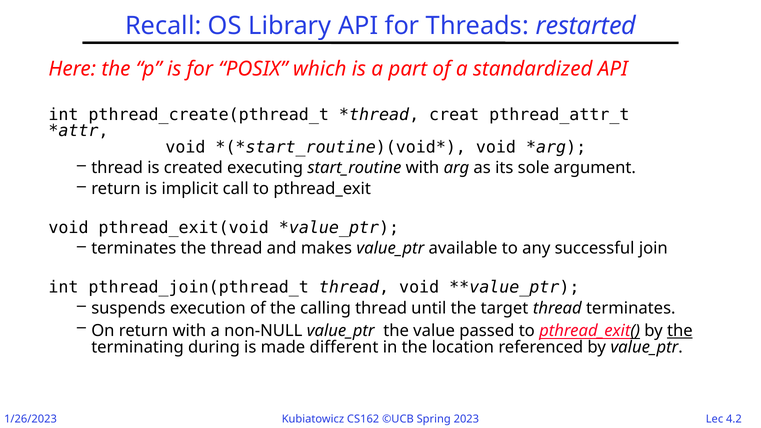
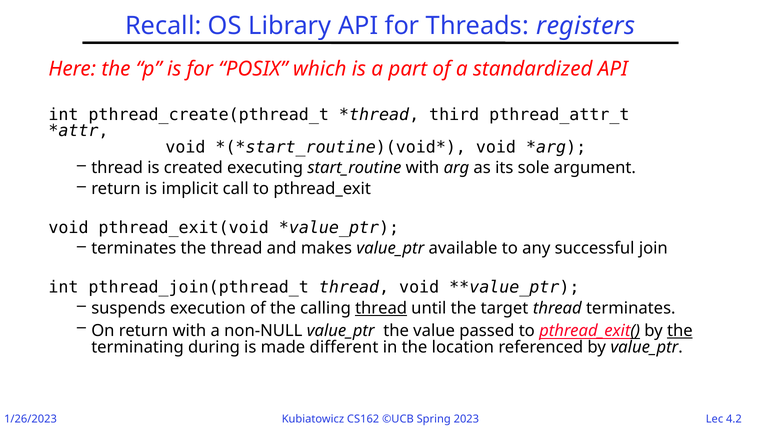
restarted: restarted -> registers
creat: creat -> third
thread at (381, 308) underline: none -> present
